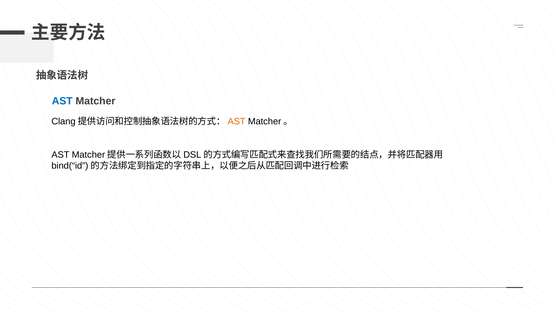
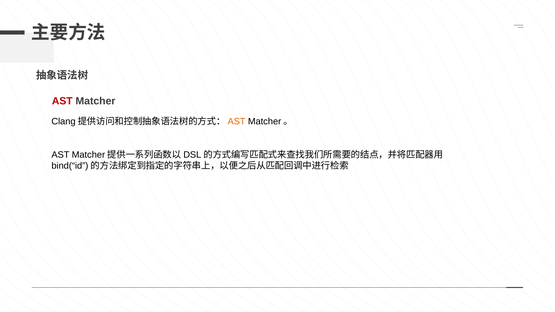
AST at (62, 101) colour: blue -> red
